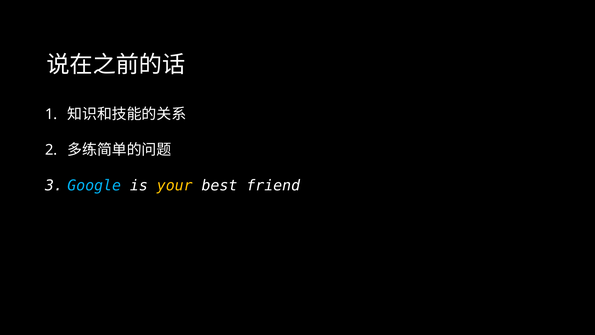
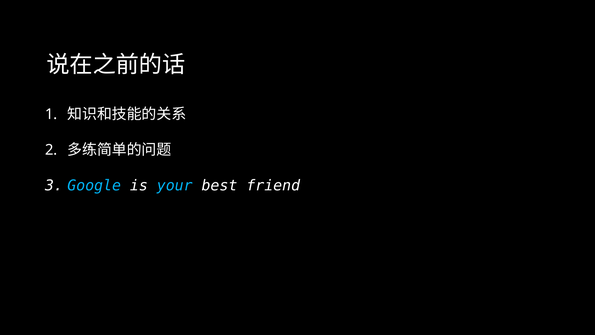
your colour: yellow -> light blue
